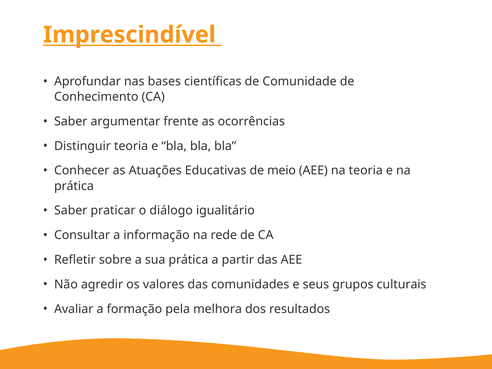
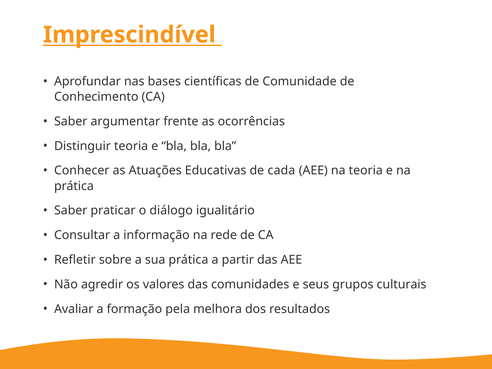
meio: meio -> cada
